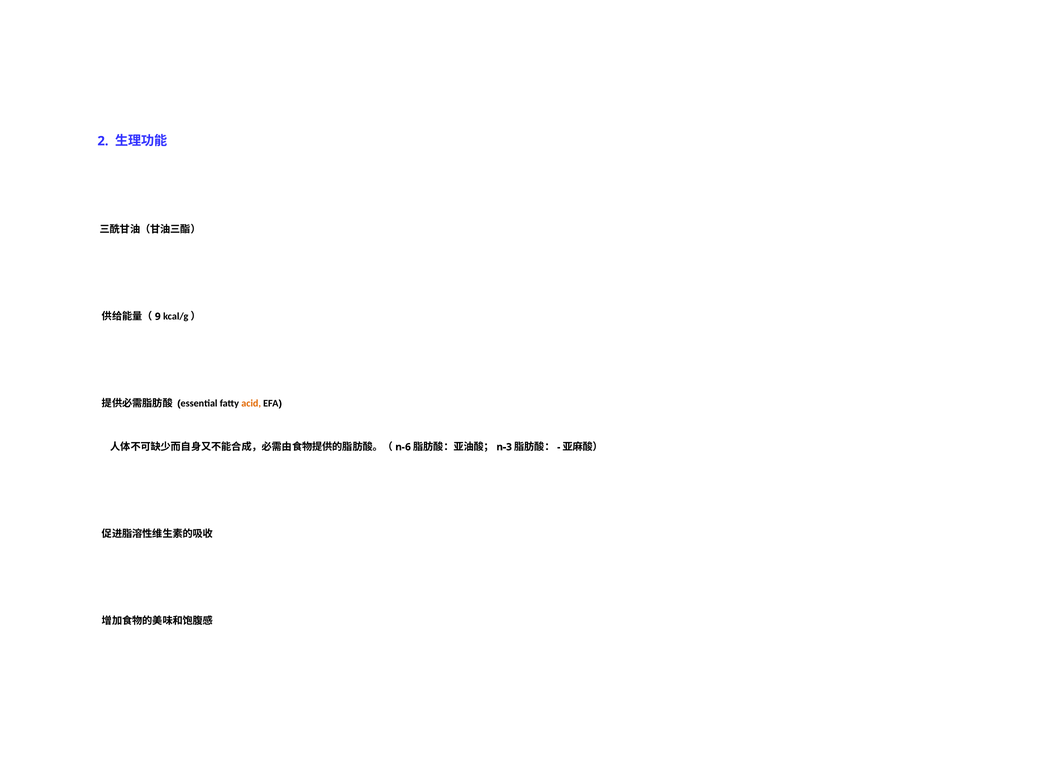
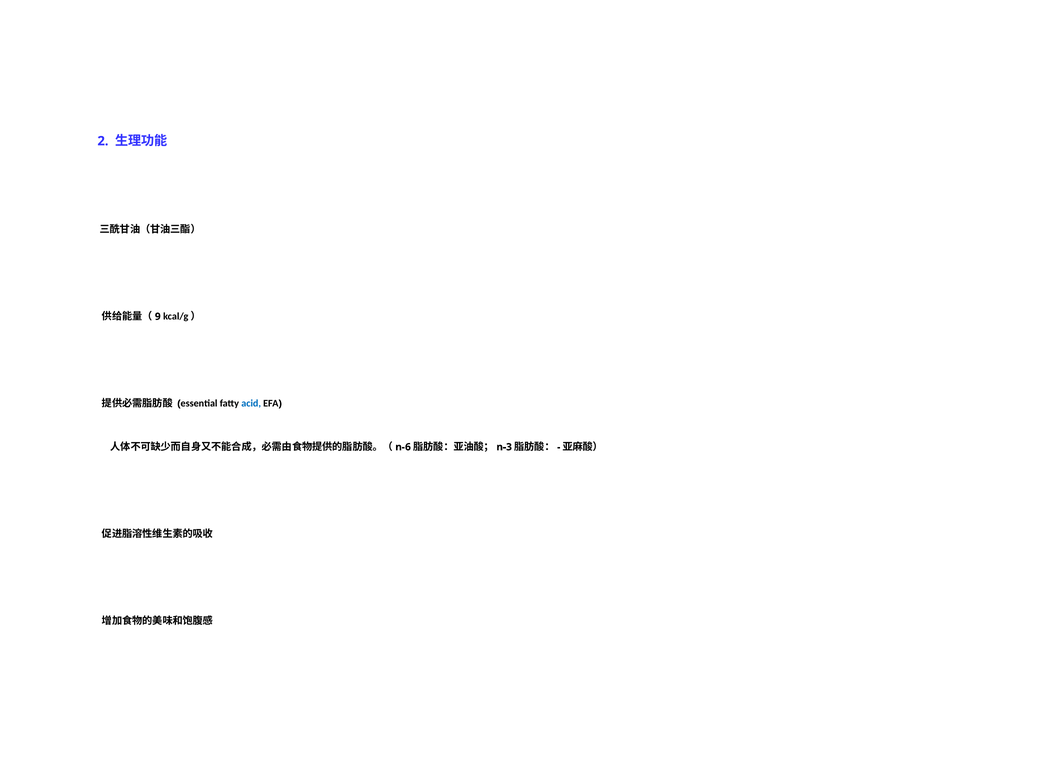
acid colour: orange -> blue
